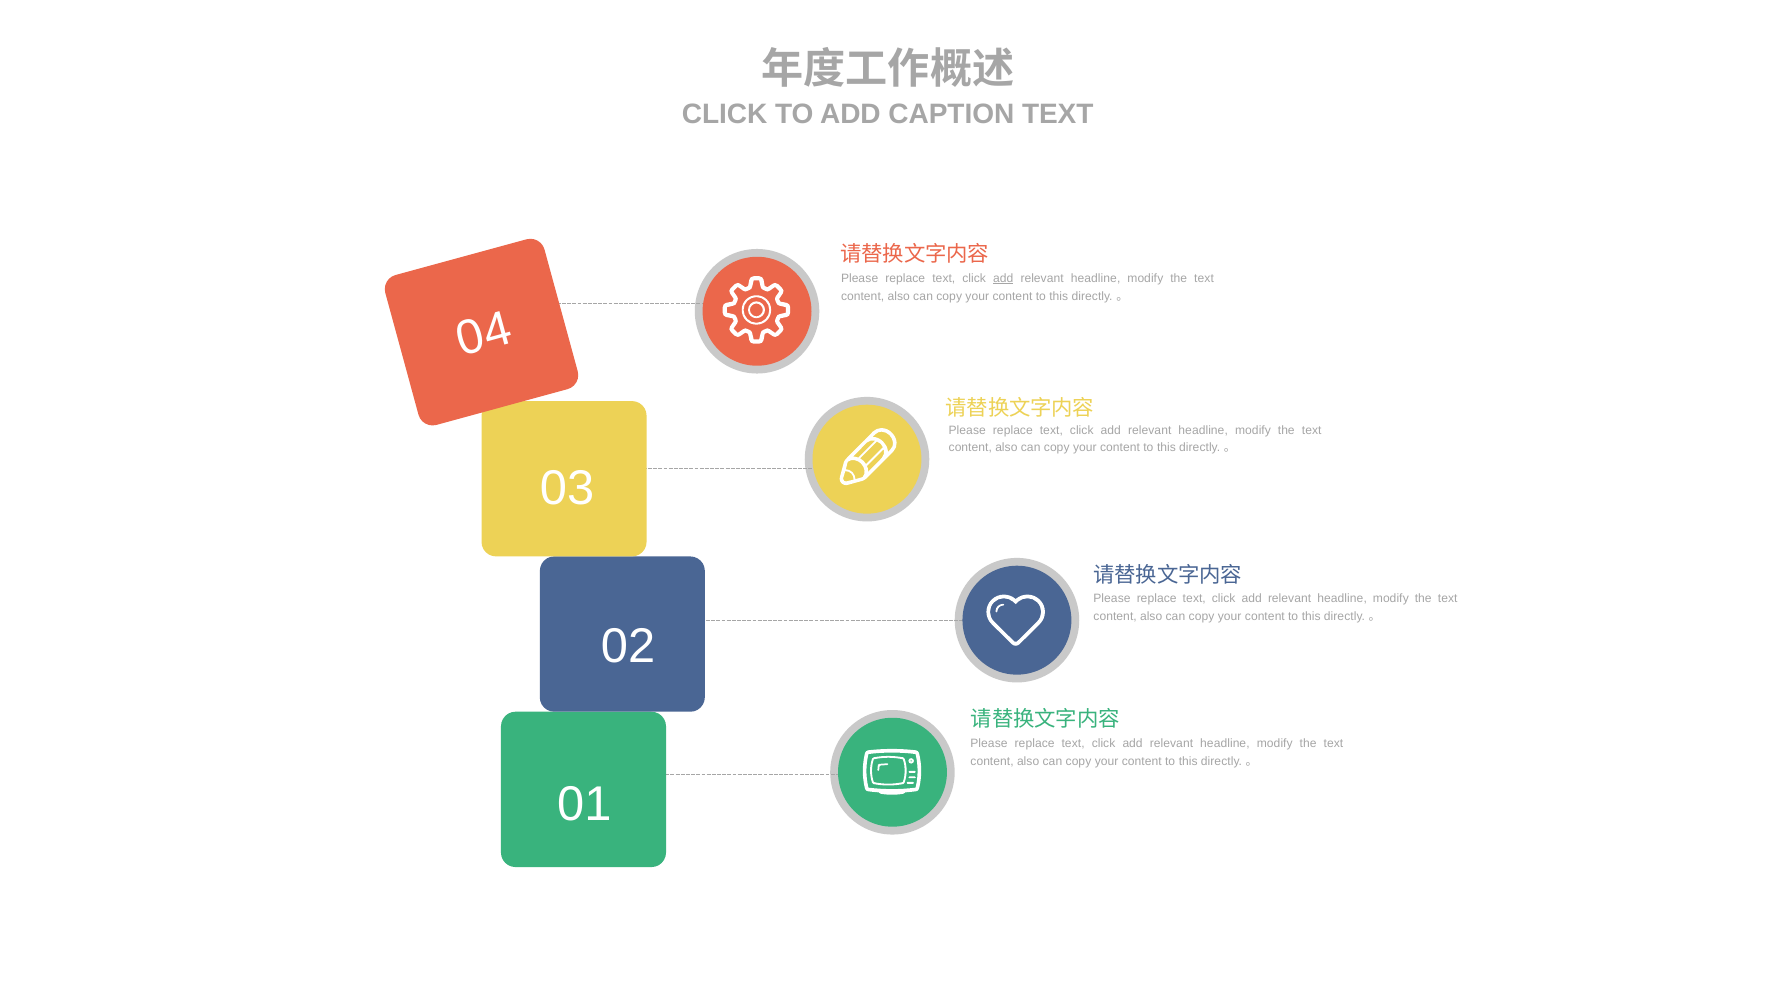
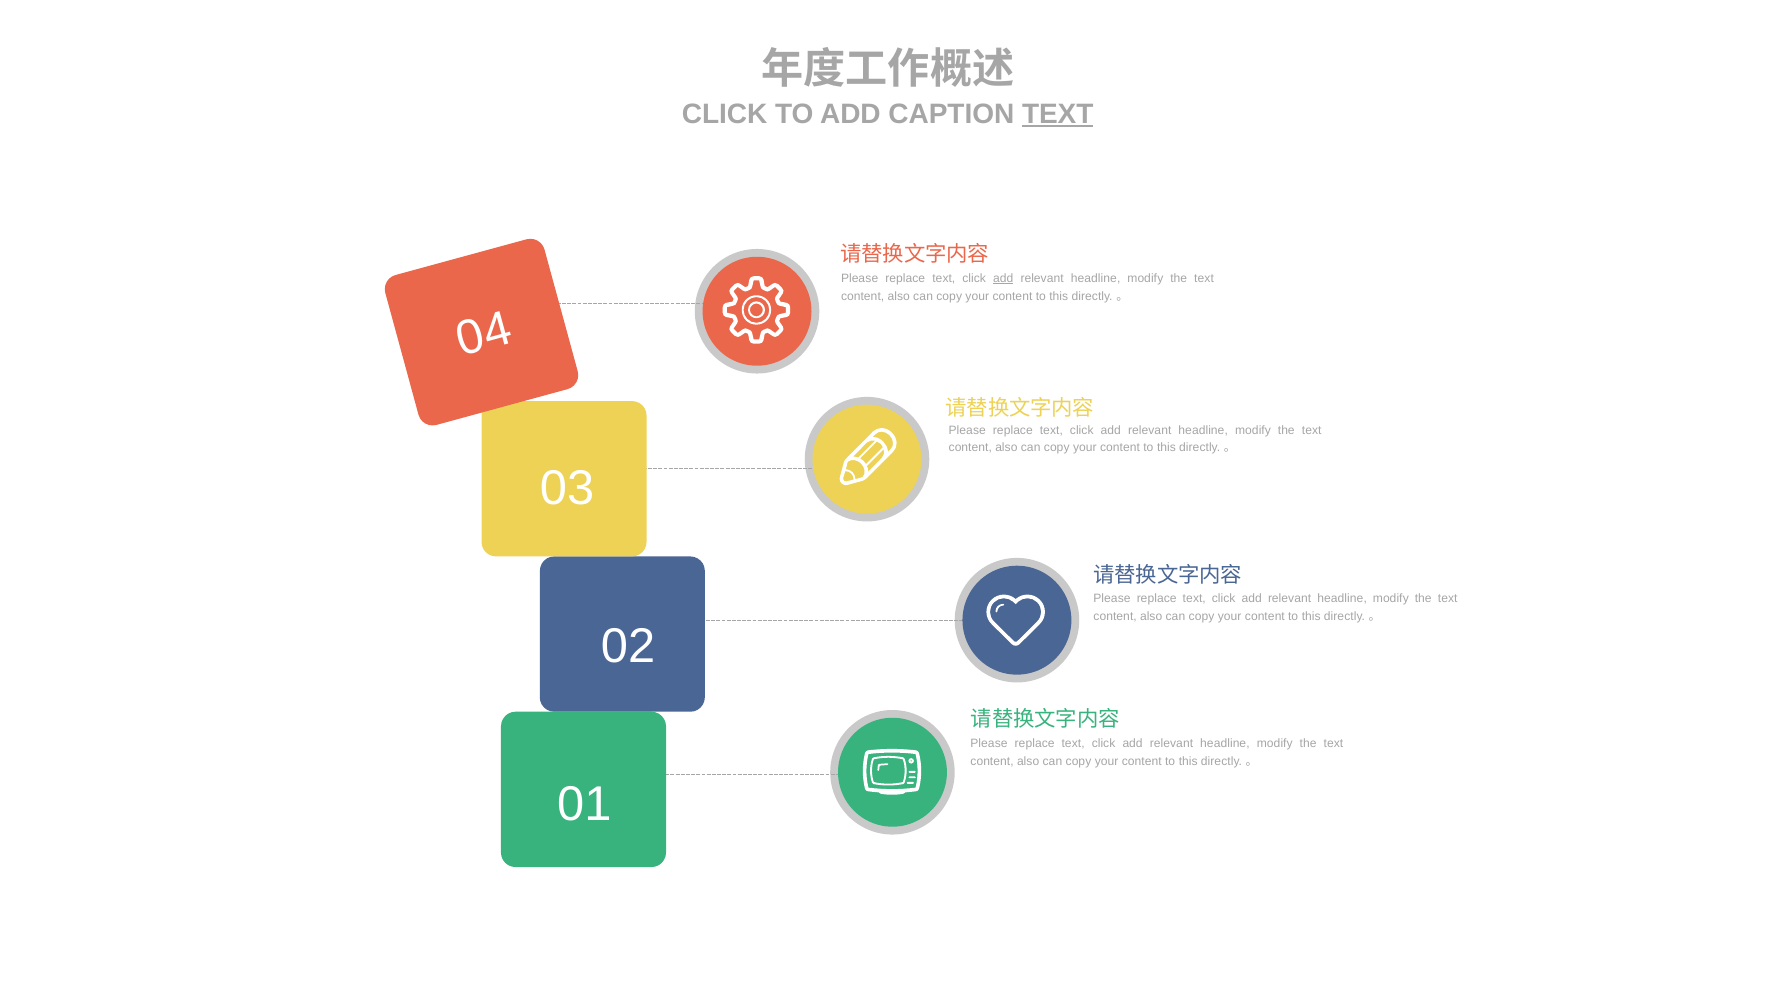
TEXT at (1058, 114) underline: none -> present
